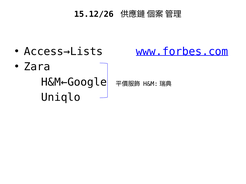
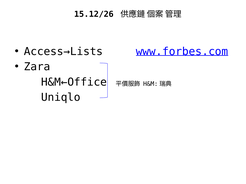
H&M←Google: H&M←Google -> H&M←Office
